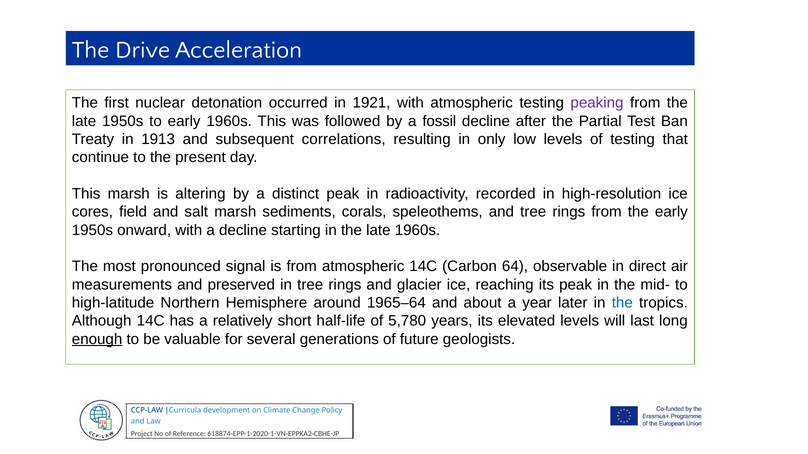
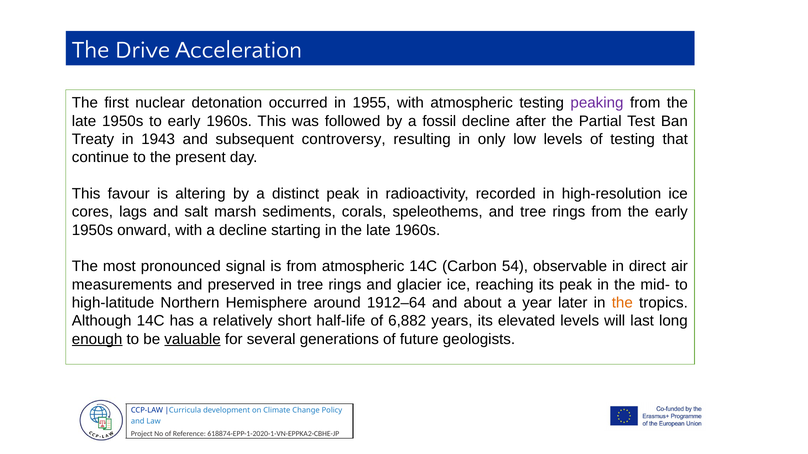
1921: 1921 -> 1955
1913: 1913 -> 1943
correlations: correlations -> controversy
This marsh: marsh -> favour
field: field -> lags
64: 64 -> 54
1965–64: 1965–64 -> 1912–64
the at (622, 303) colour: blue -> orange
5,780: 5,780 -> 6,882
valuable underline: none -> present
